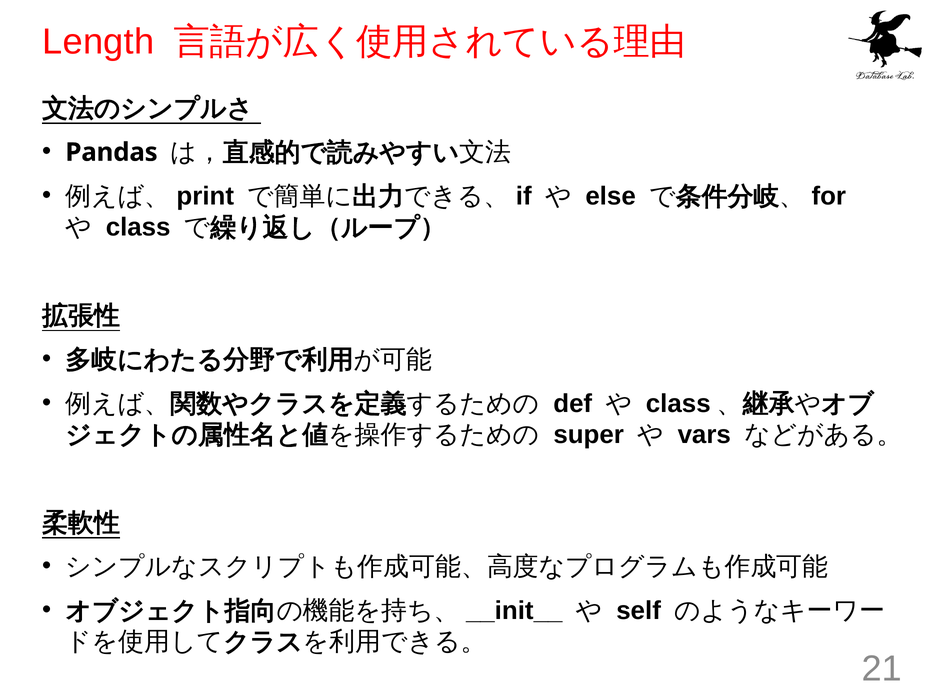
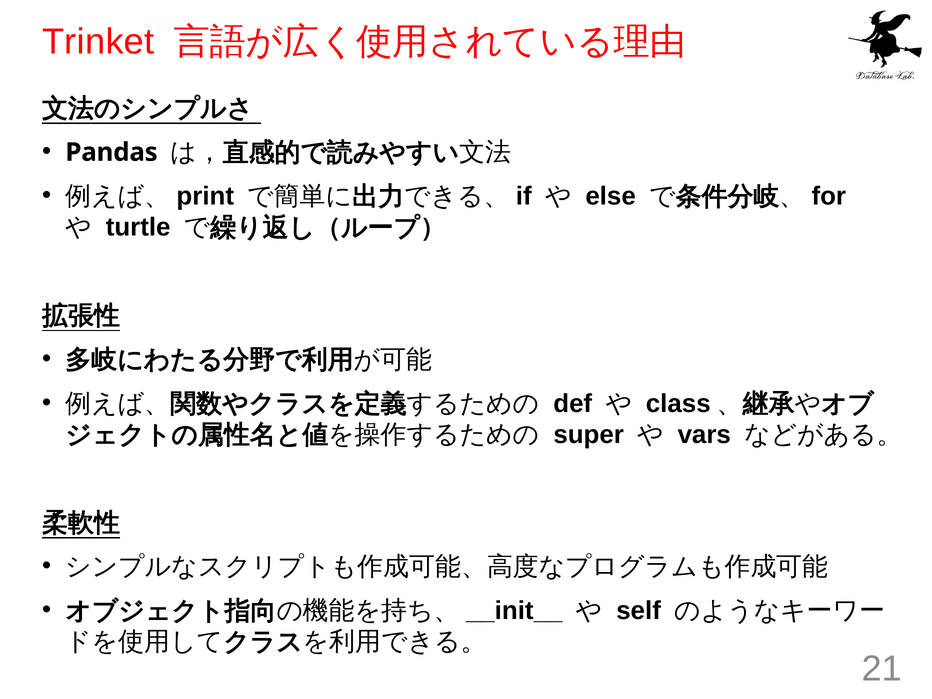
Length: Length -> Trinket
class: class -> turtle
